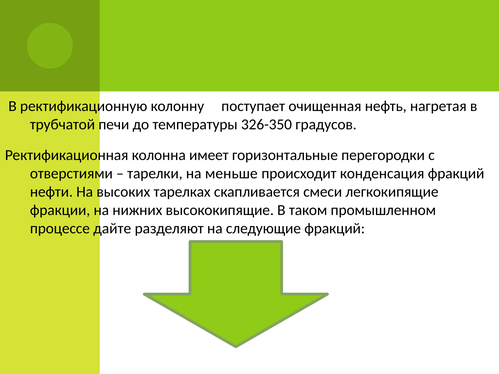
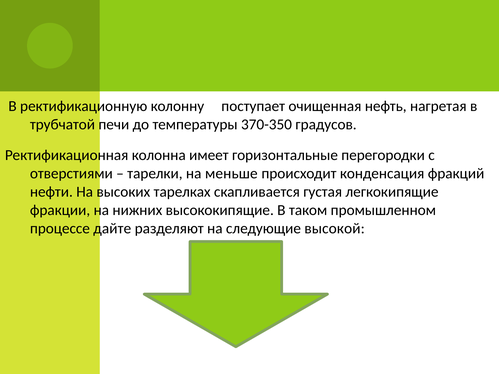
326-350: 326-350 -> 370-350
смеси: смеси -> густая
следующие фракций: фракций -> высокой
